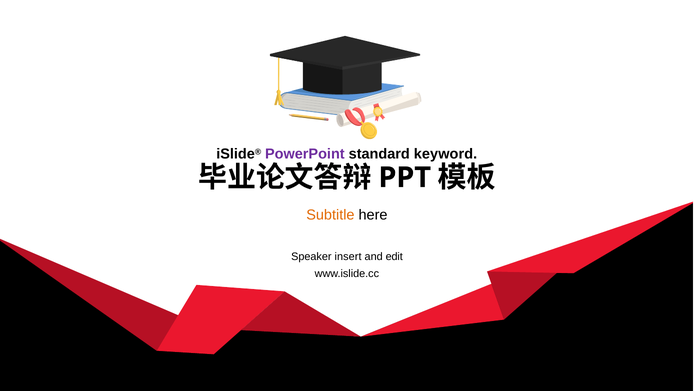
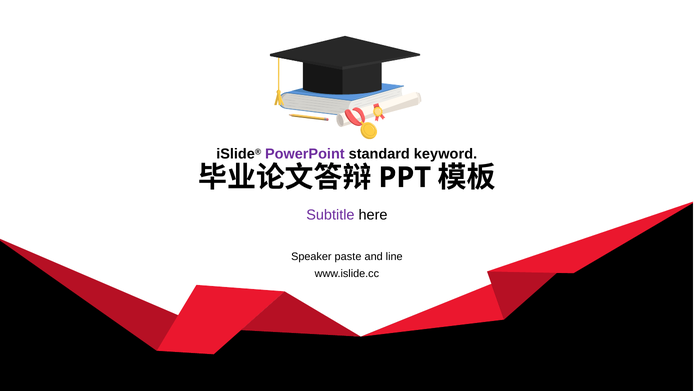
Subtitle colour: orange -> purple
insert: insert -> paste
edit: edit -> line
